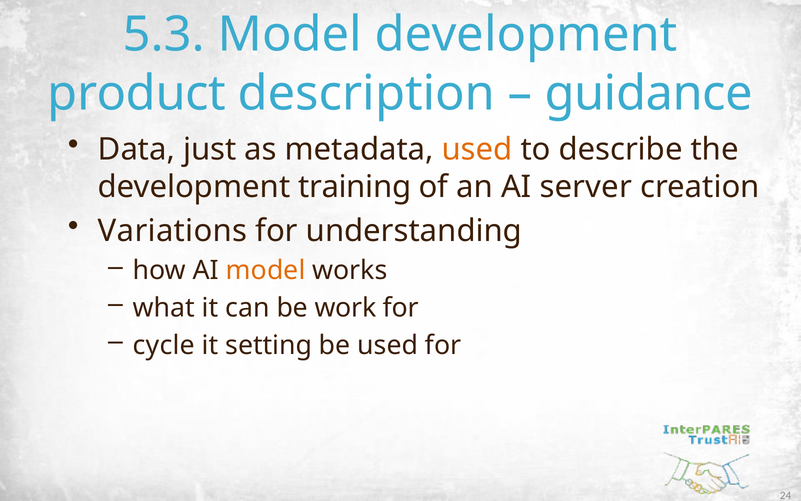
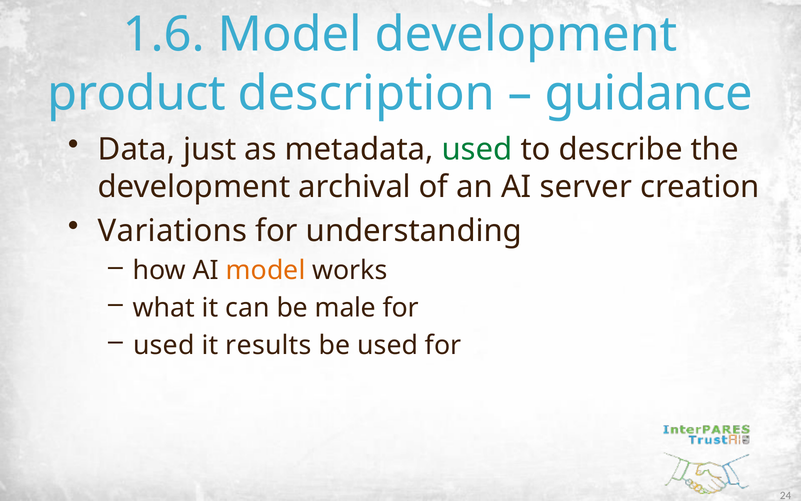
5.3: 5.3 -> 1.6
used at (477, 150) colour: orange -> green
training: training -> archival
work: work -> male
cycle at (164, 345): cycle -> used
setting: setting -> results
